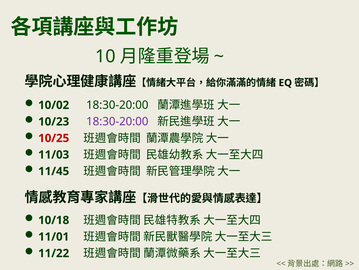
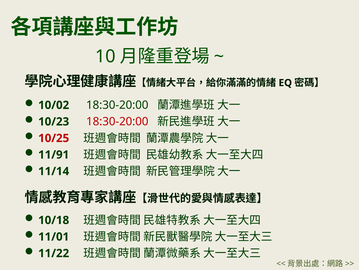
18:30-20:00 at (117, 121) colour: purple -> red
11/03: 11/03 -> 11/91
11/45: 11/45 -> 11/14
